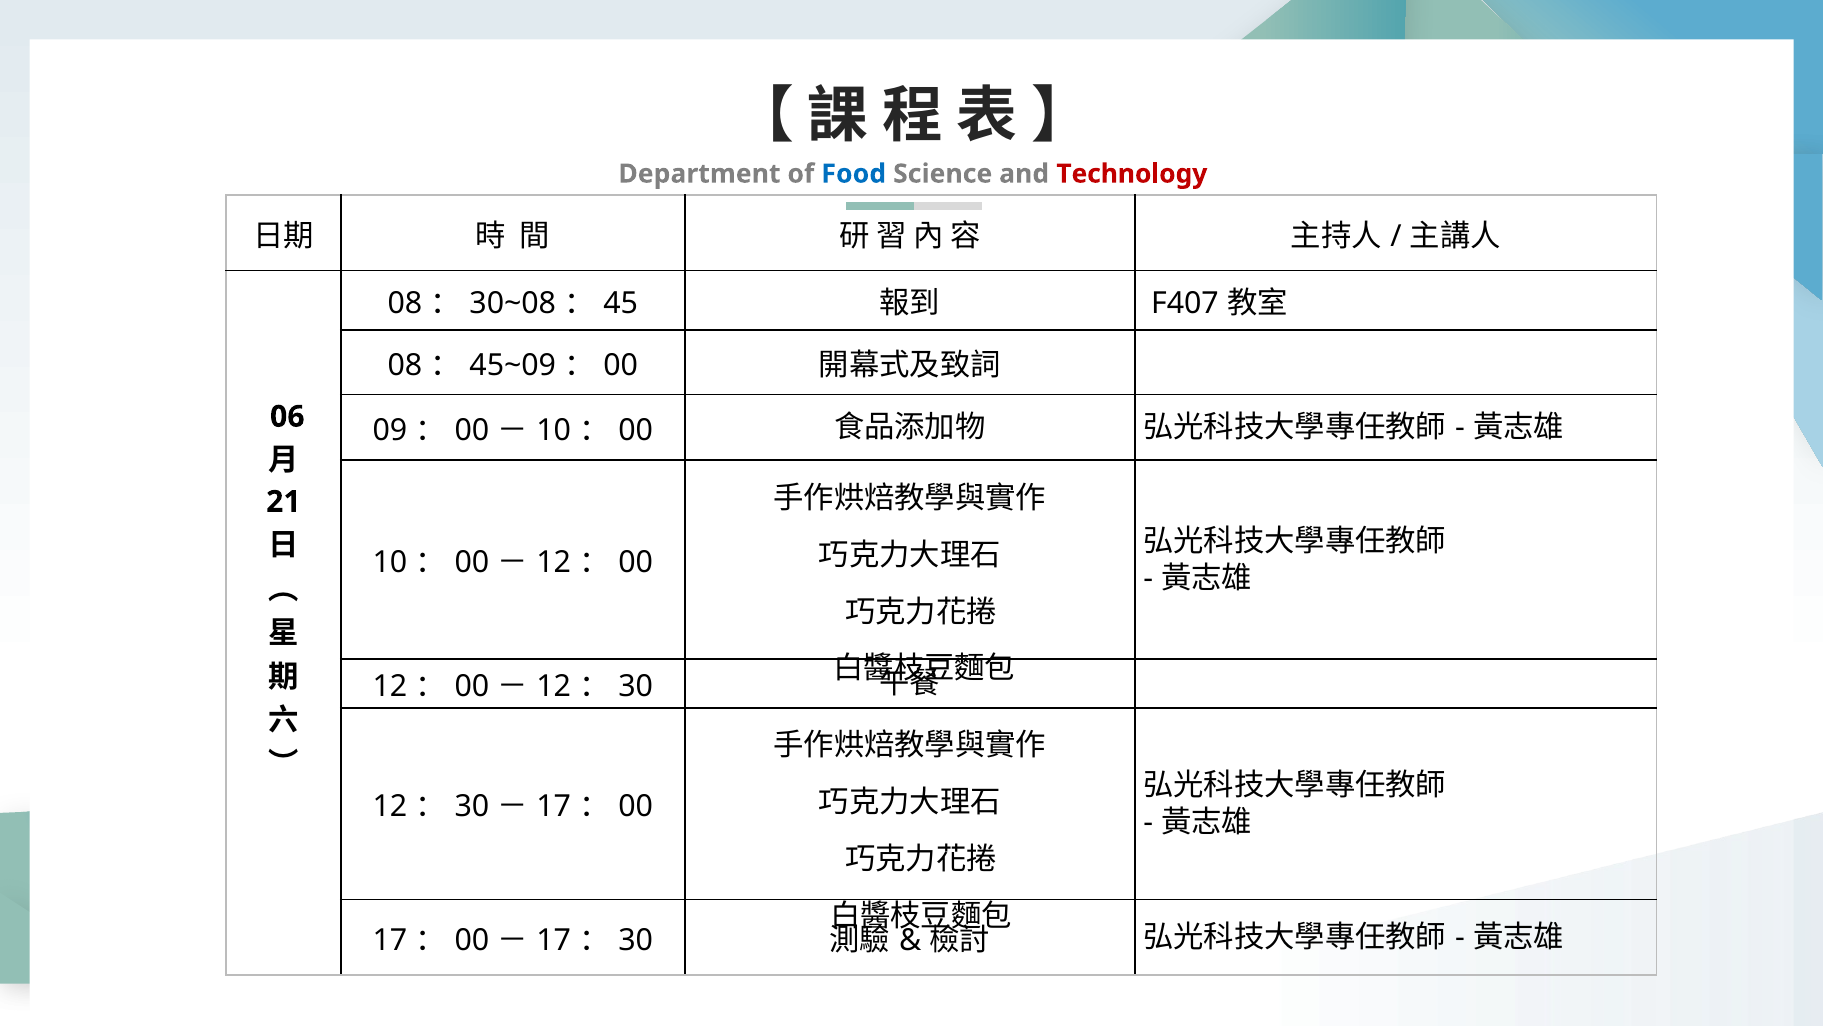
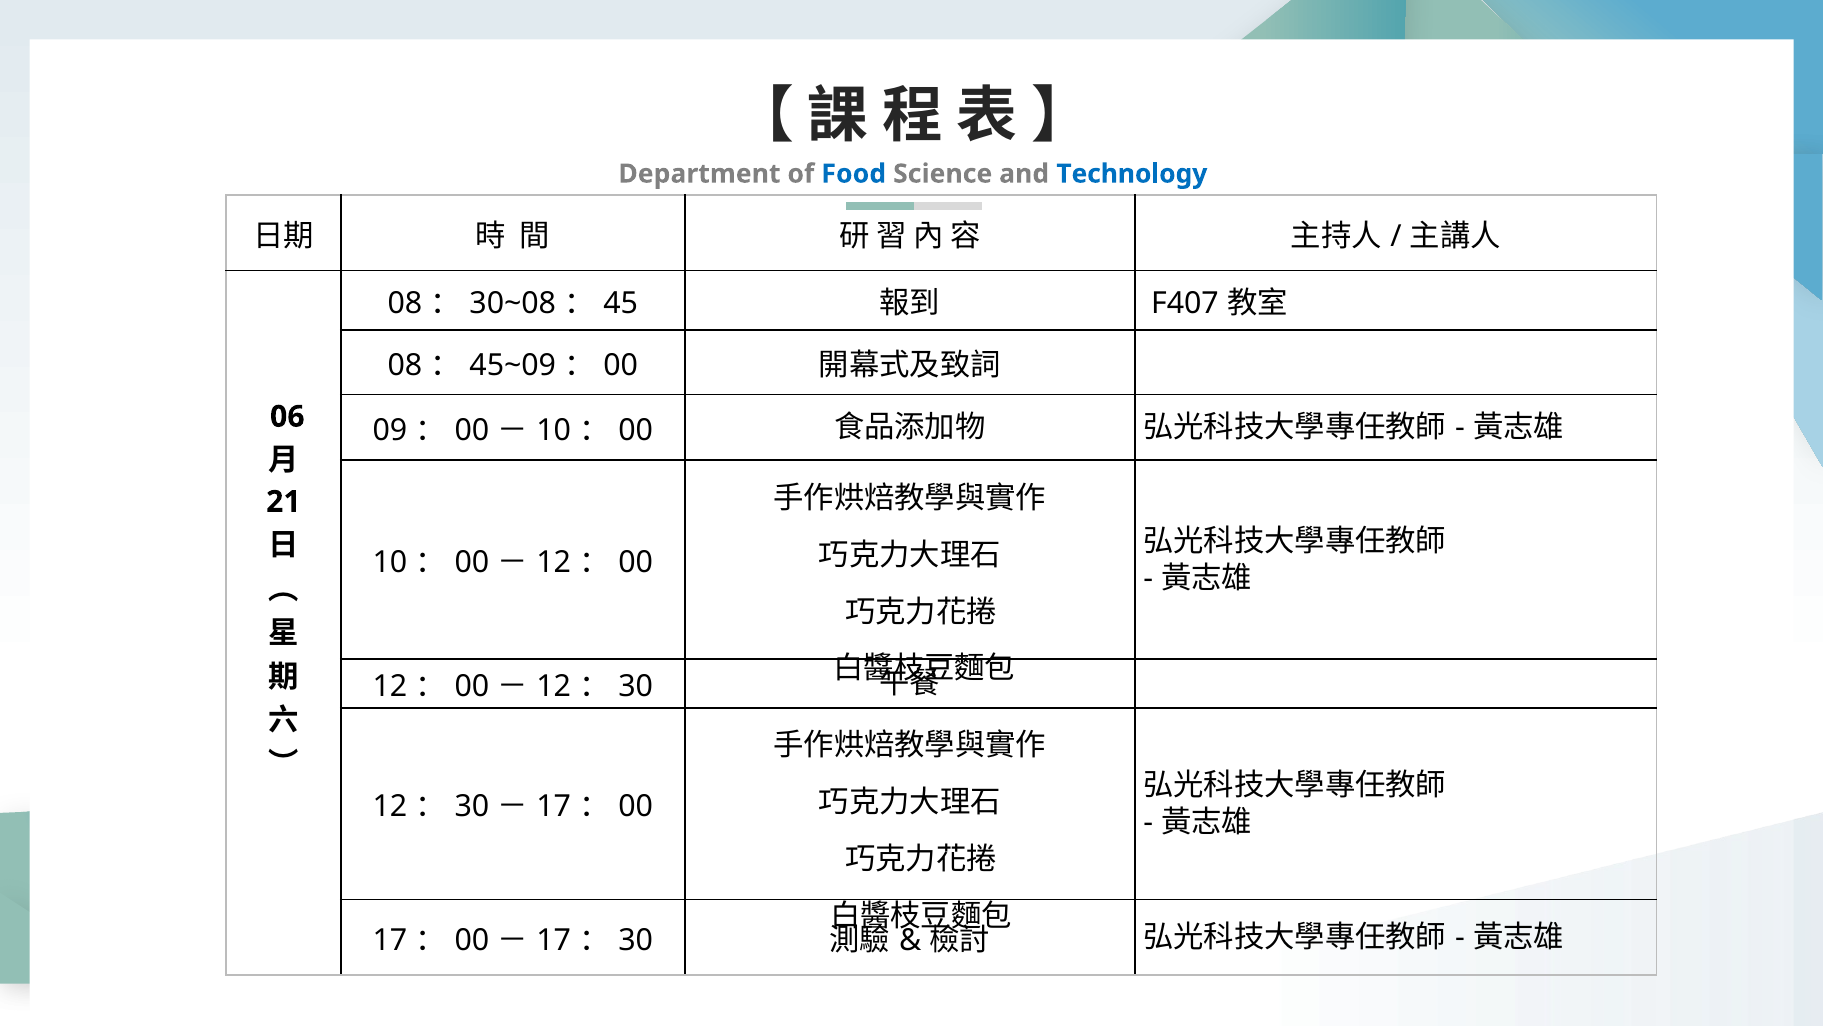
Technology colour: red -> blue
